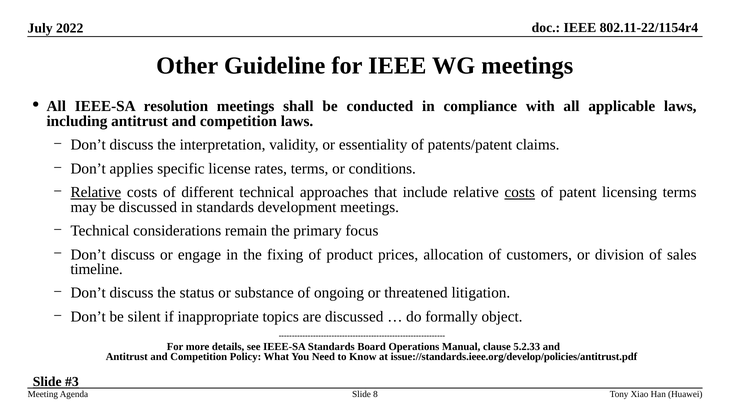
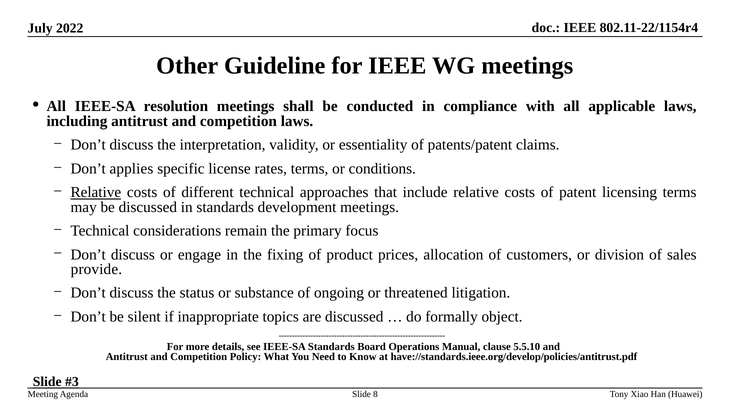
costs at (520, 192) underline: present -> none
timeline: timeline -> provide
5.2.33: 5.2.33 -> 5.5.10
issue://standards.ieee.org/develop/policies/antitrust.pdf: issue://standards.ieee.org/develop/policies/antitrust.pdf -> have://standards.ieee.org/develop/policies/antitrust.pdf
